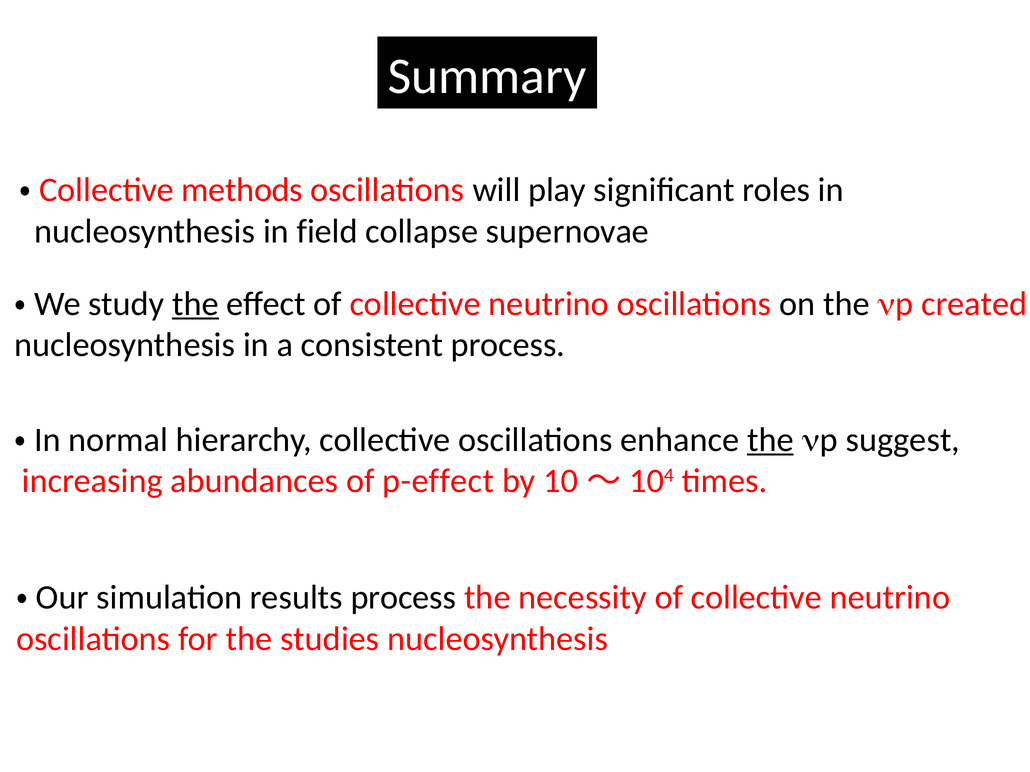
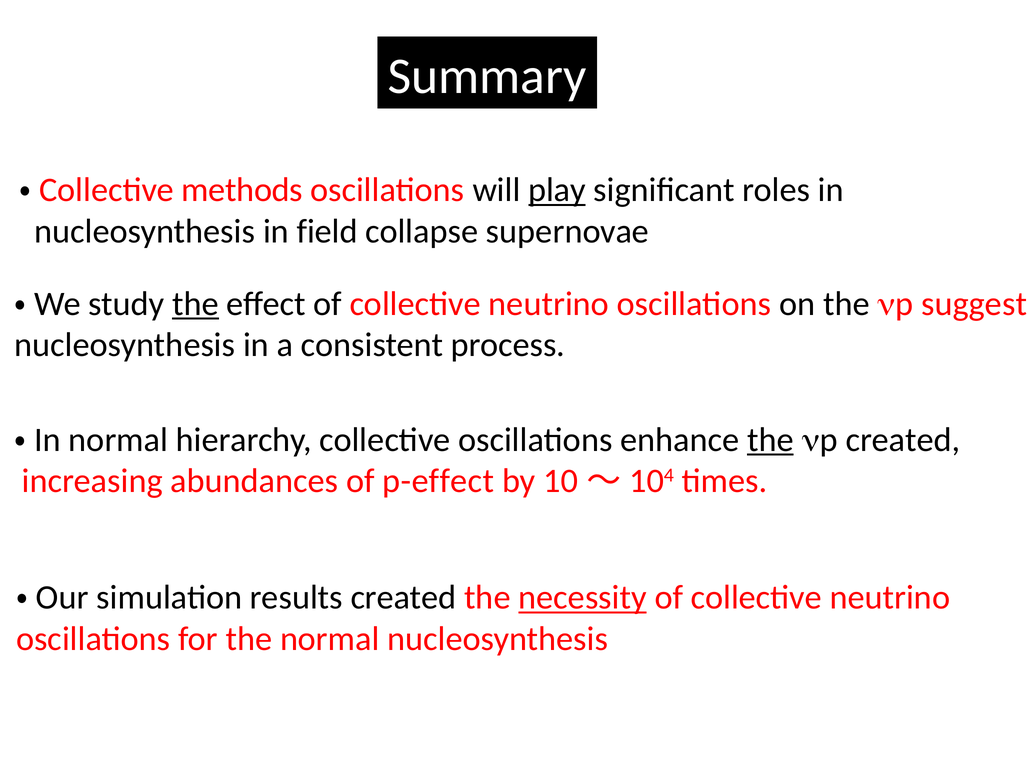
play underline: none -> present
np created: created -> suggest
np suggest: suggest -> created
results process: process -> created
necessity underline: none -> present
the studies: studies -> normal
